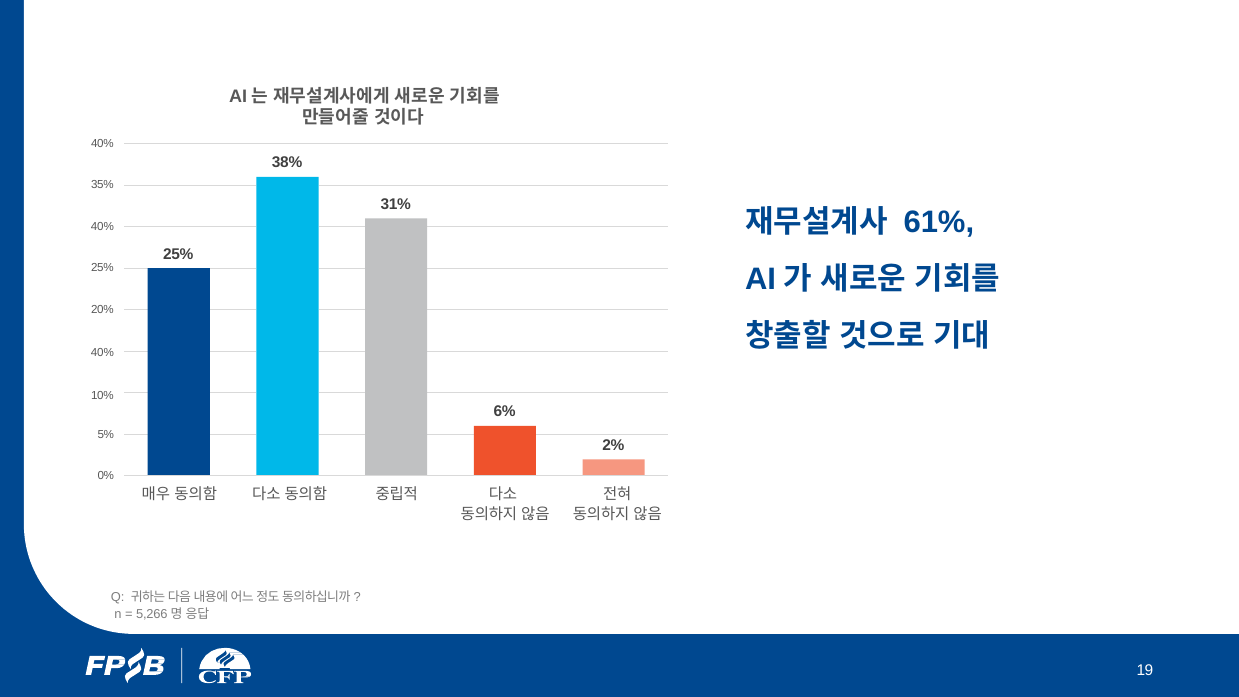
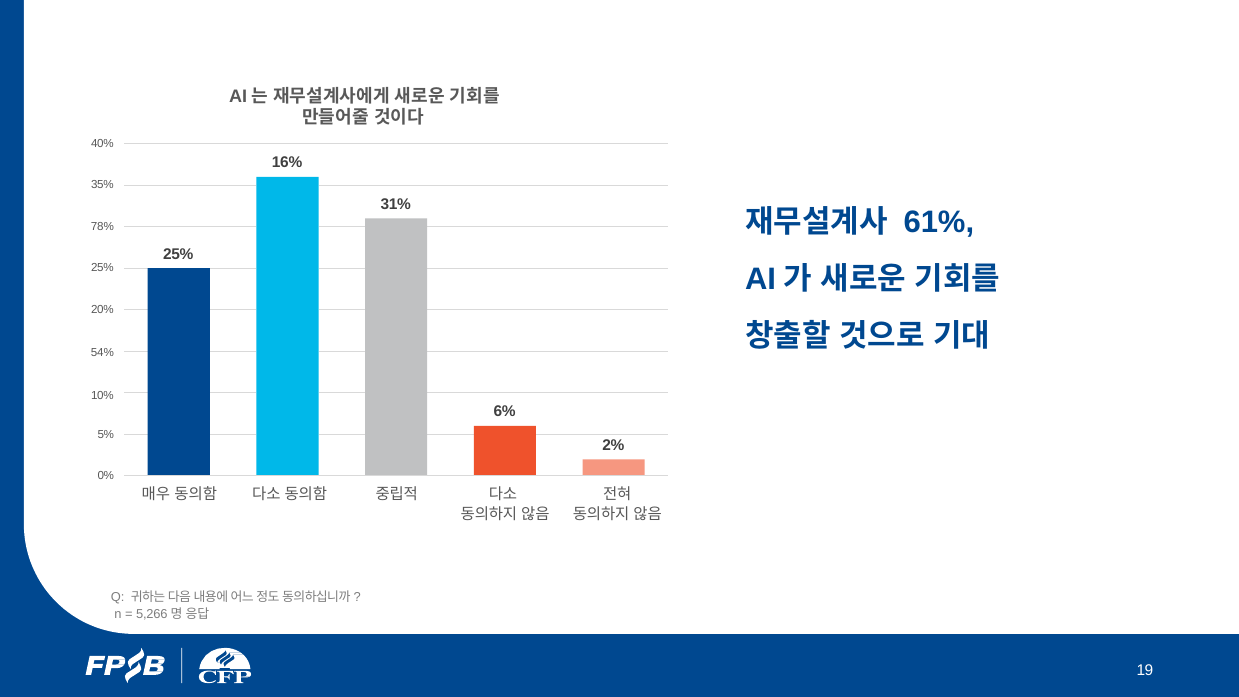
38%: 38% -> 16%
40% at (102, 227): 40% -> 78%
40% at (102, 352): 40% -> 54%
